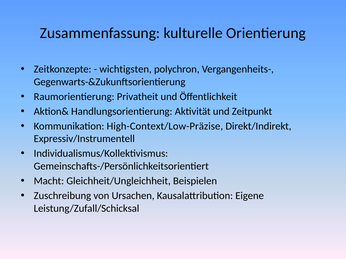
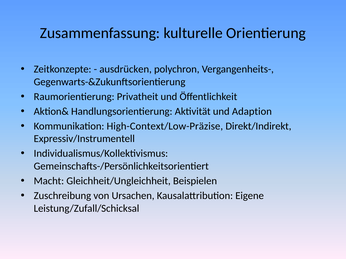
wichtigsten: wichtigsten -> ausdrücken
Zeitpunkt: Zeitpunkt -> Adaption
